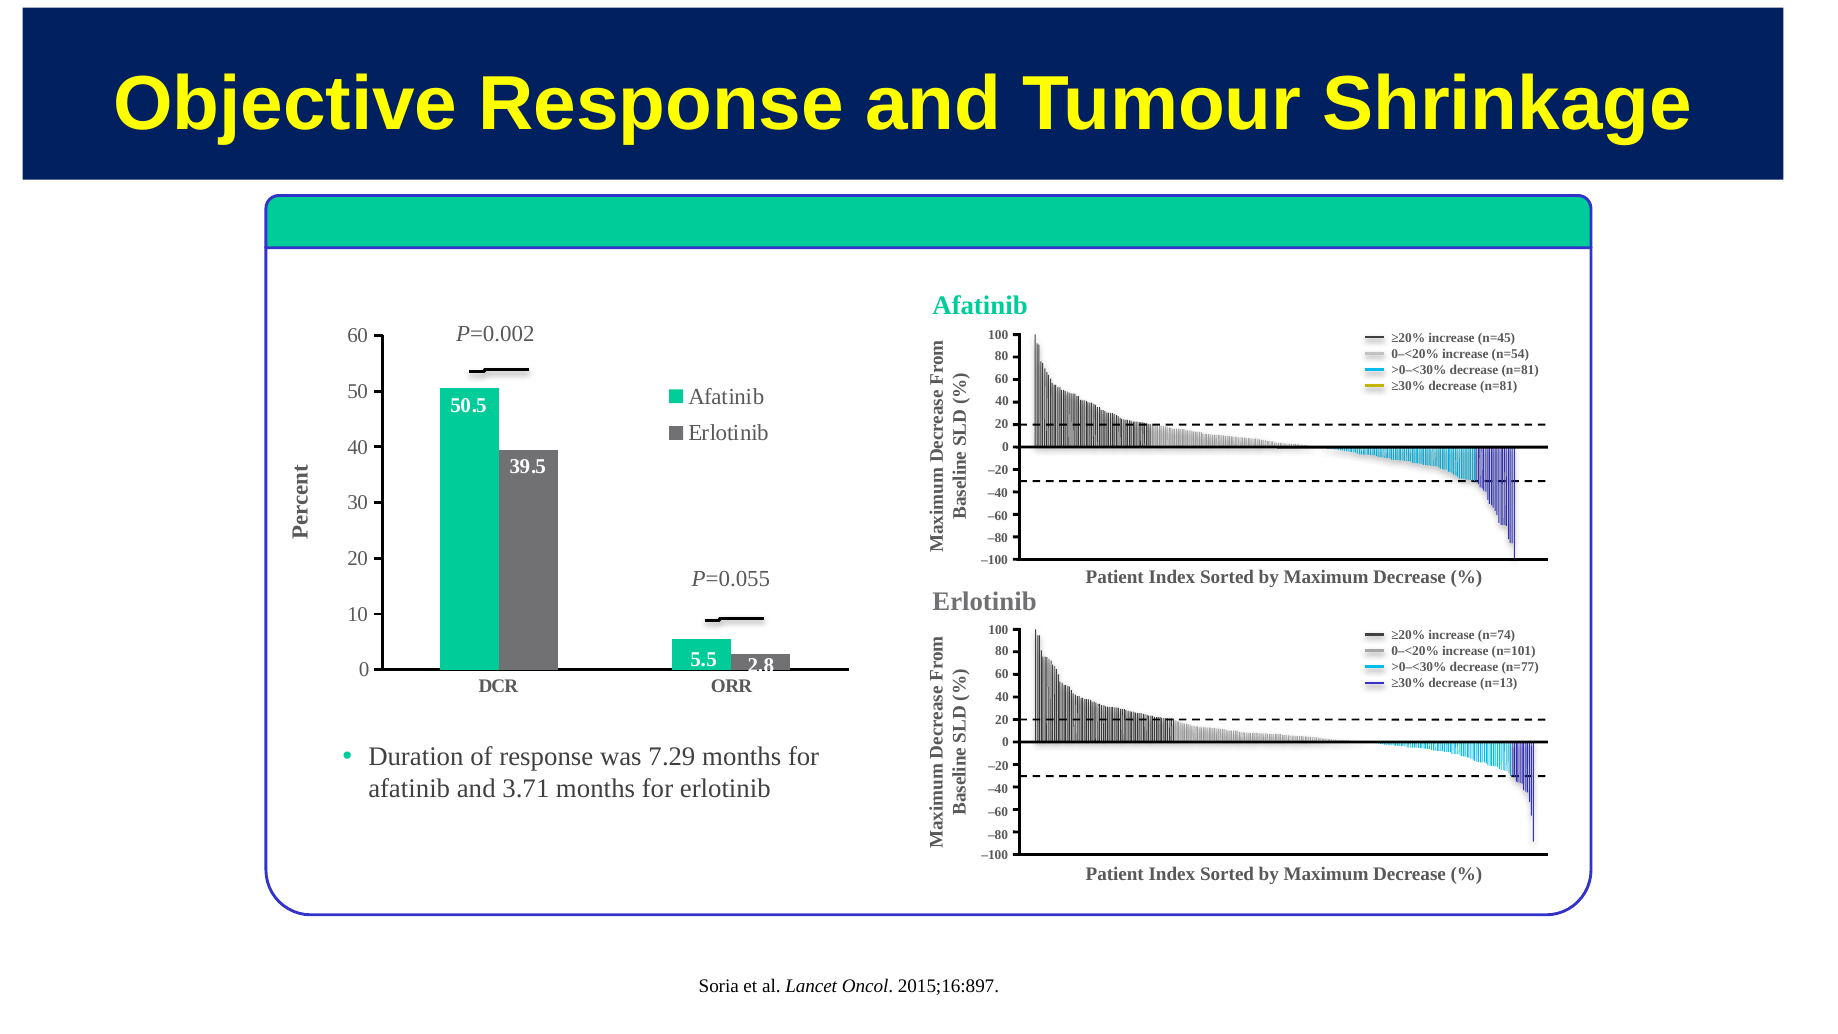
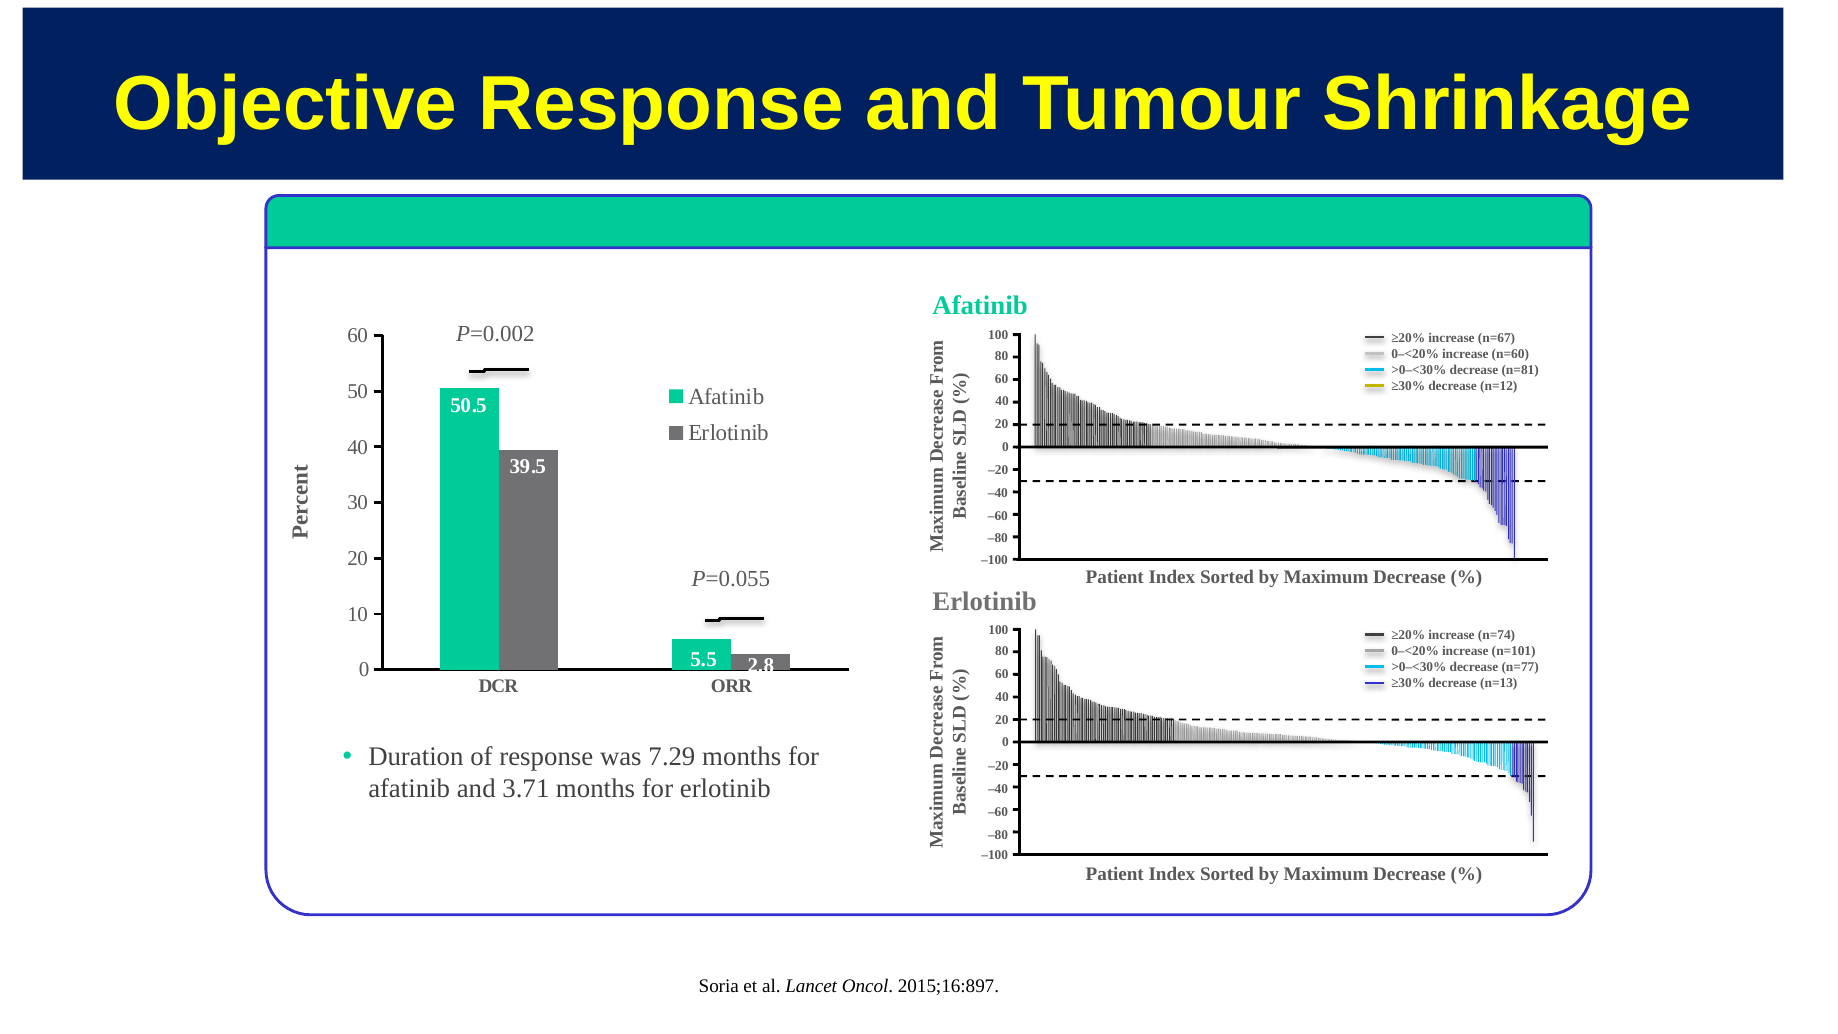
n=45: n=45 -> n=67
n=54: n=54 -> n=60
≥30% decrease n=81: n=81 -> n=12
